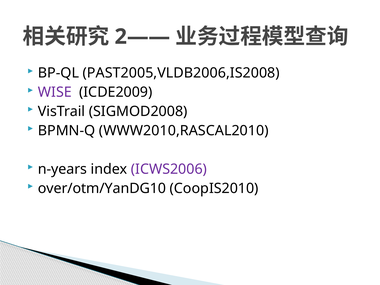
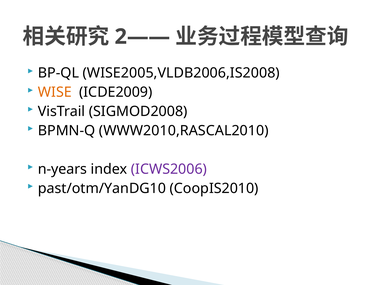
PAST2005,VLDB2006,IS2008: PAST2005,VLDB2006,IS2008 -> WISE2005,VLDB2006,IS2008
WISE colour: purple -> orange
over/otm/YanDG10: over/otm/YanDG10 -> past/otm/YanDG10
